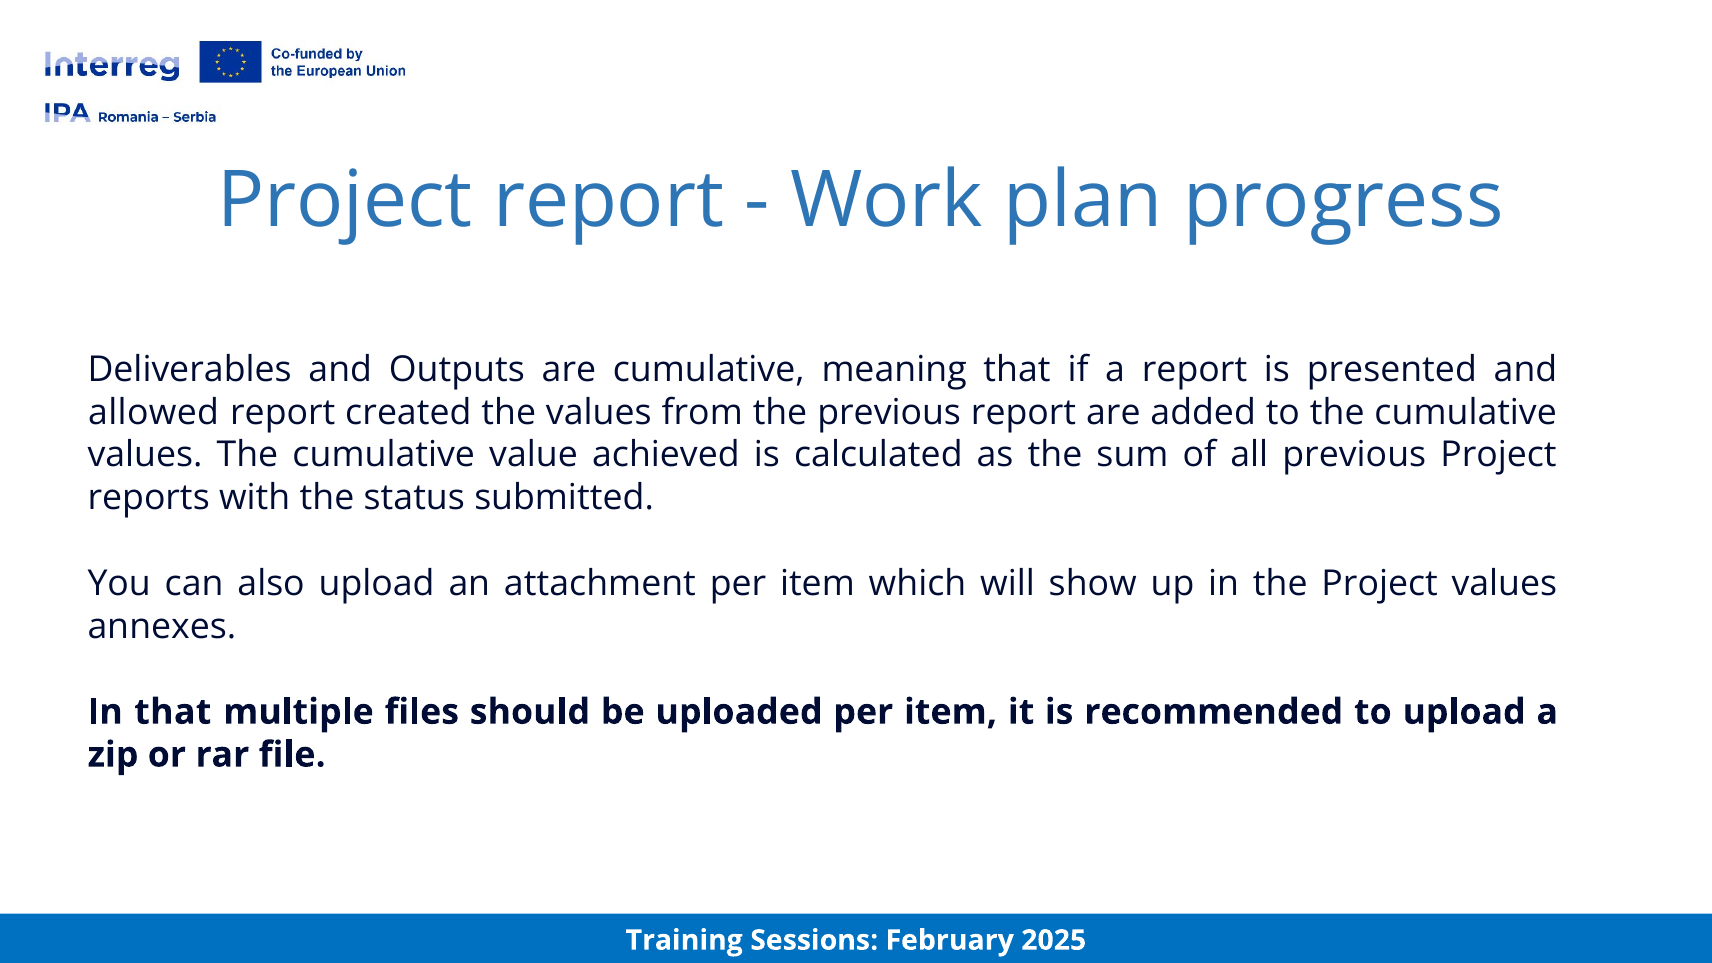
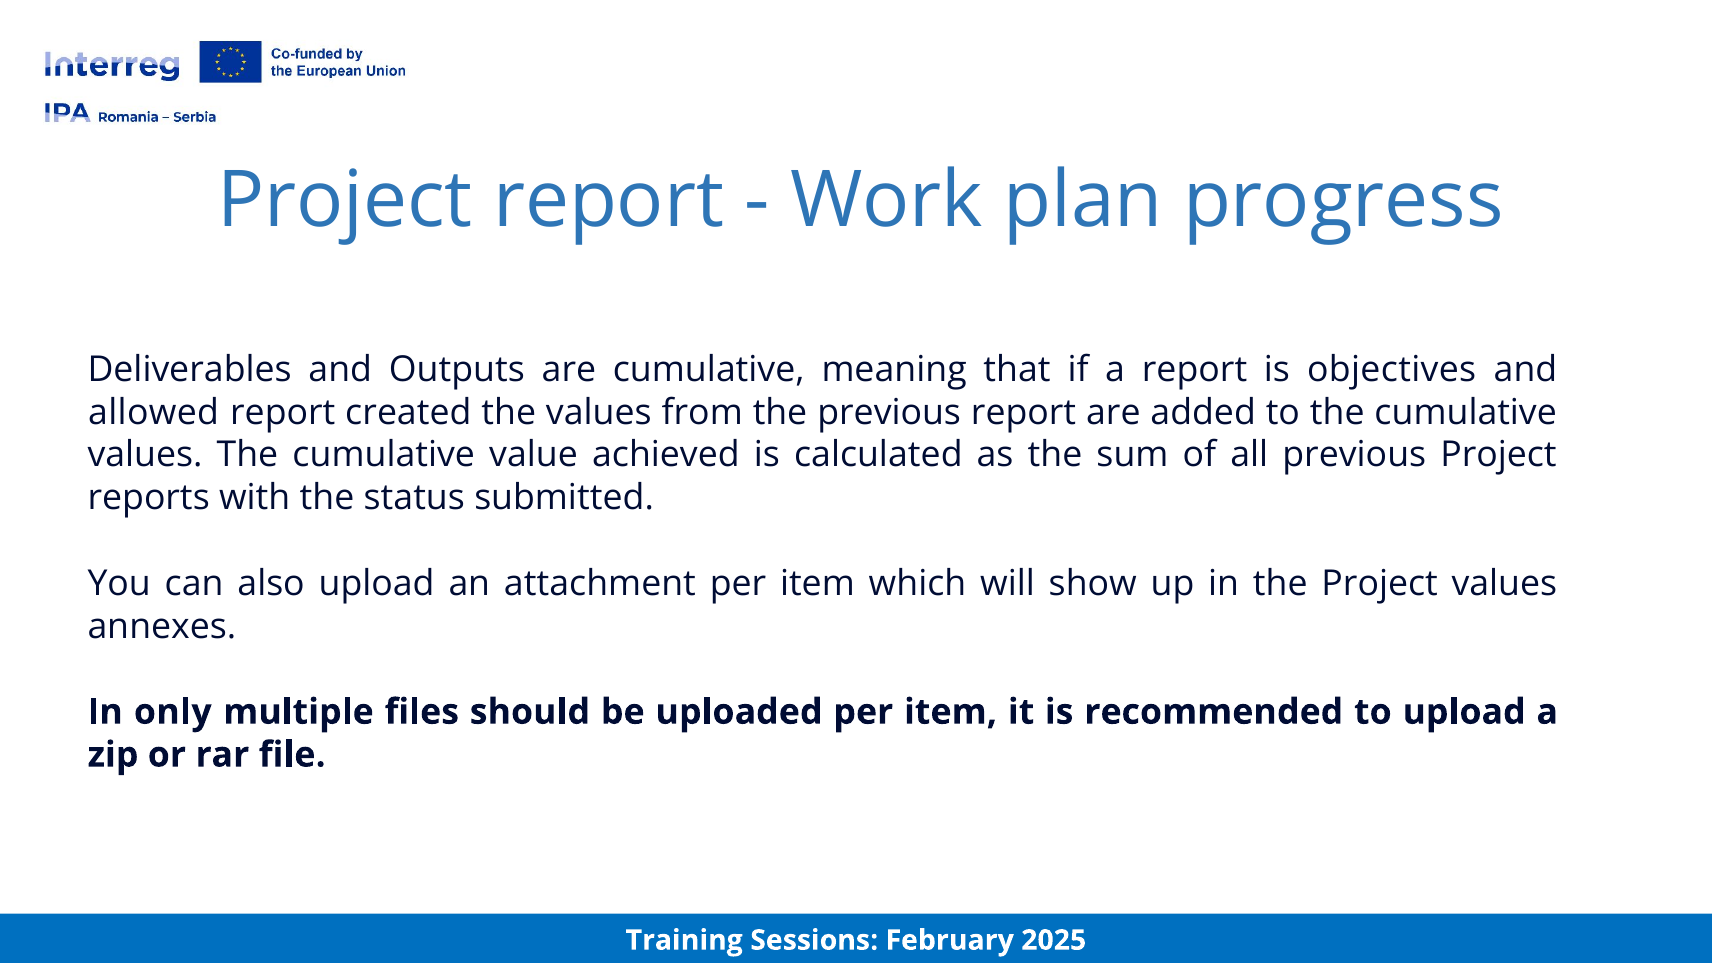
presented: presented -> objectives
In that: that -> only
